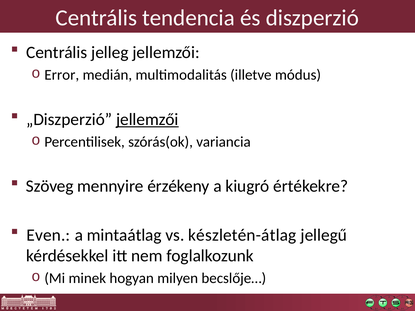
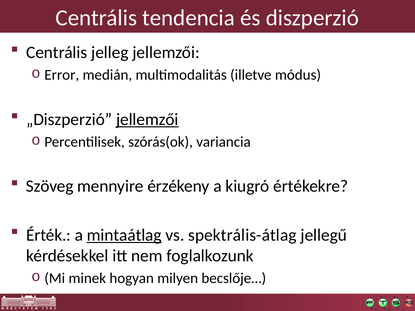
Even: Even -> Érték
mintaátlag underline: none -> present
készletén-átlag: készletén-átlag -> spektrális-átlag
